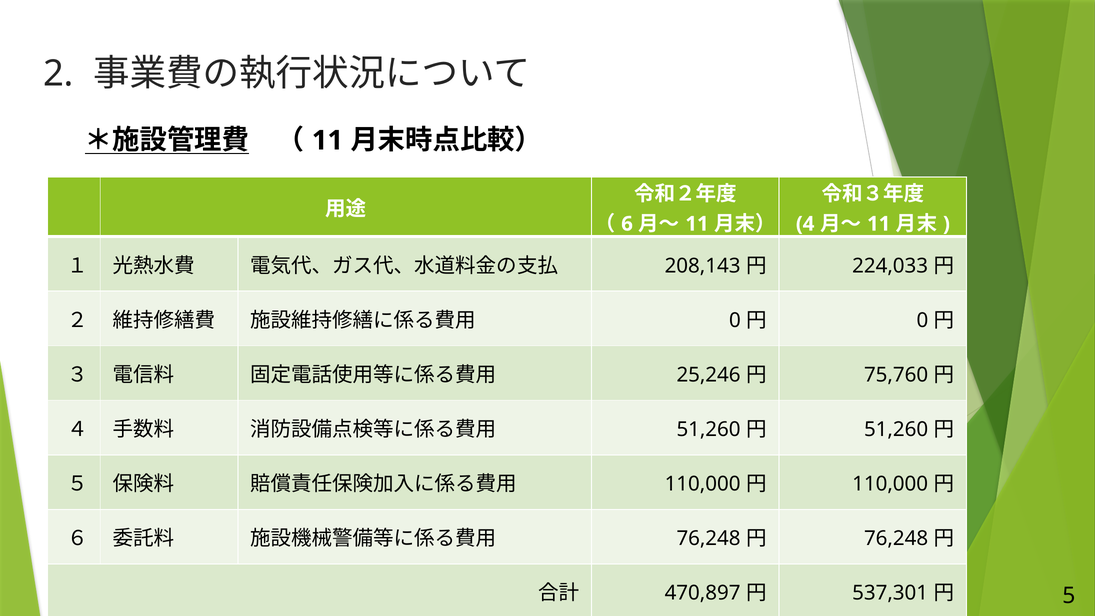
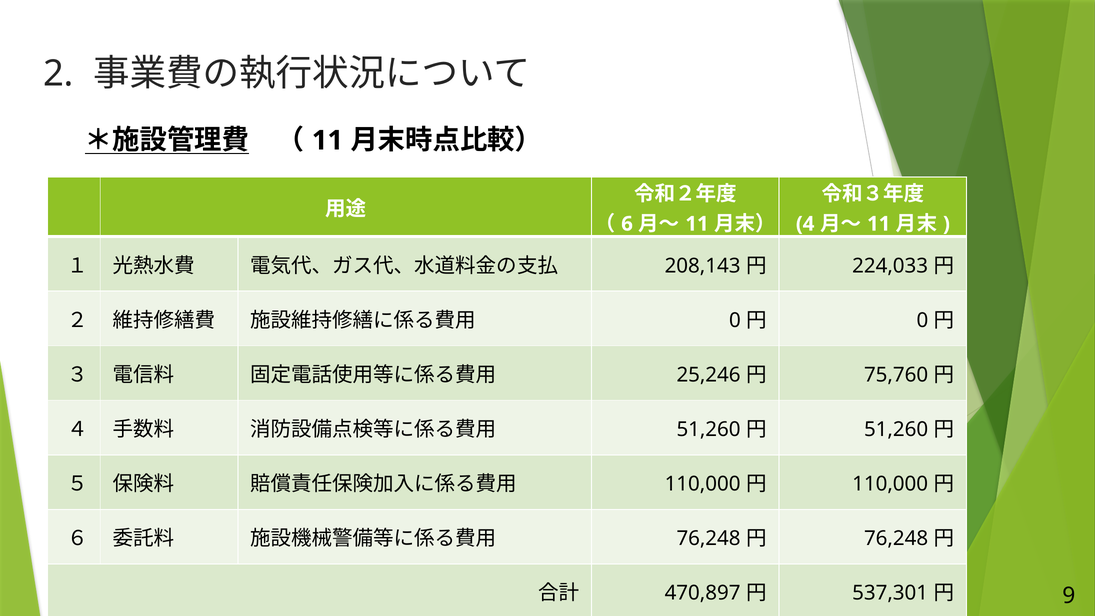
5: 5 -> 9
